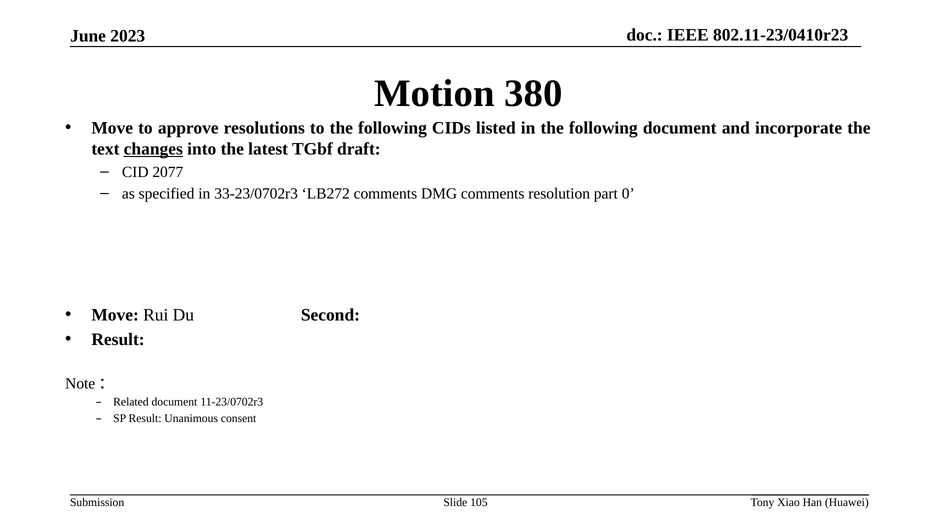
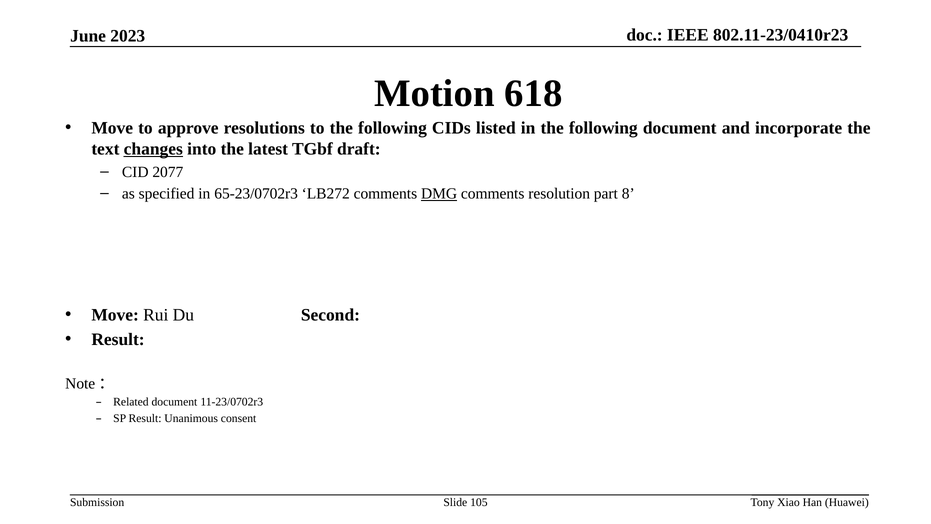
380: 380 -> 618
33-23/0702r3: 33-23/0702r3 -> 65-23/0702r3
DMG underline: none -> present
0: 0 -> 8
